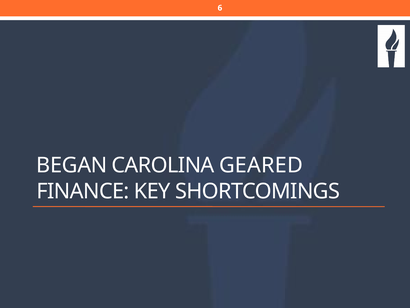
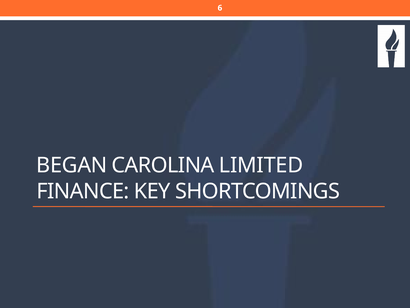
GEARED: GEARED -> LIMITED
